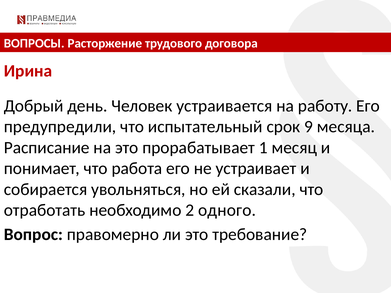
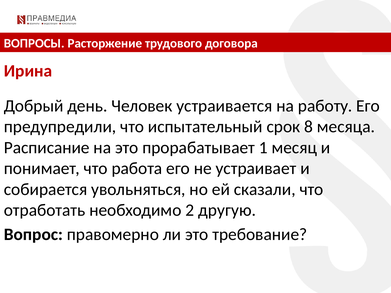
9: 9 -> 8
одного: одного -> другую
